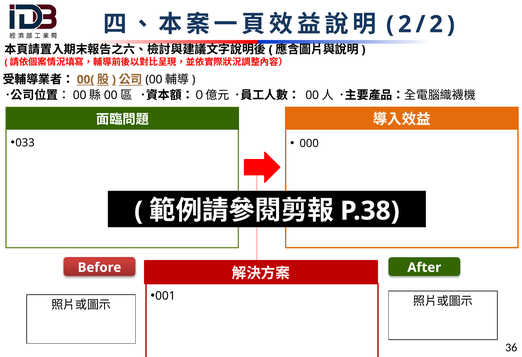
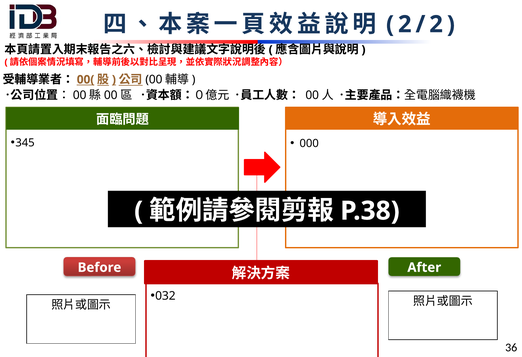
033: 033 -> 345
001: 001 -> 032
